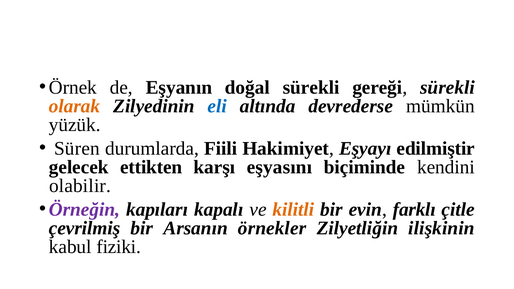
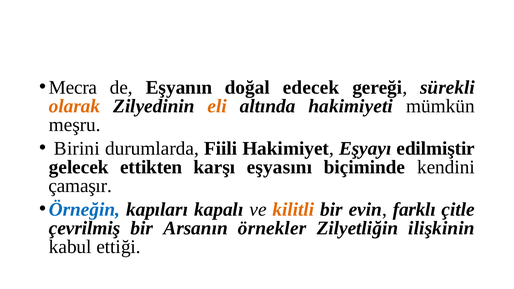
Örnek: Örnek -> Mecra
doğal sürekli: sürekli -> edecek
eli colour: blue -> orange
devrederse: devrederse -> hakimiyeti
yüzük: yüzük -> meşru
Süren: Süren -> Birini
olabilir: olabilir -> çamaşır
Örneğin colour: purple -> blue
fiziki: fiziki -> ettiği
